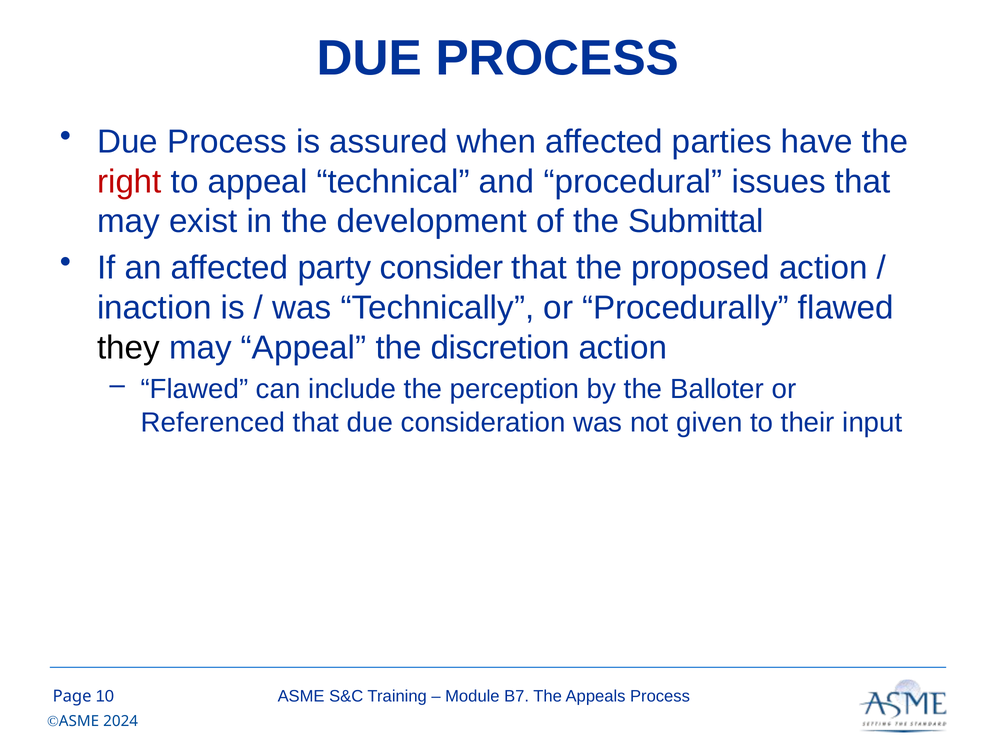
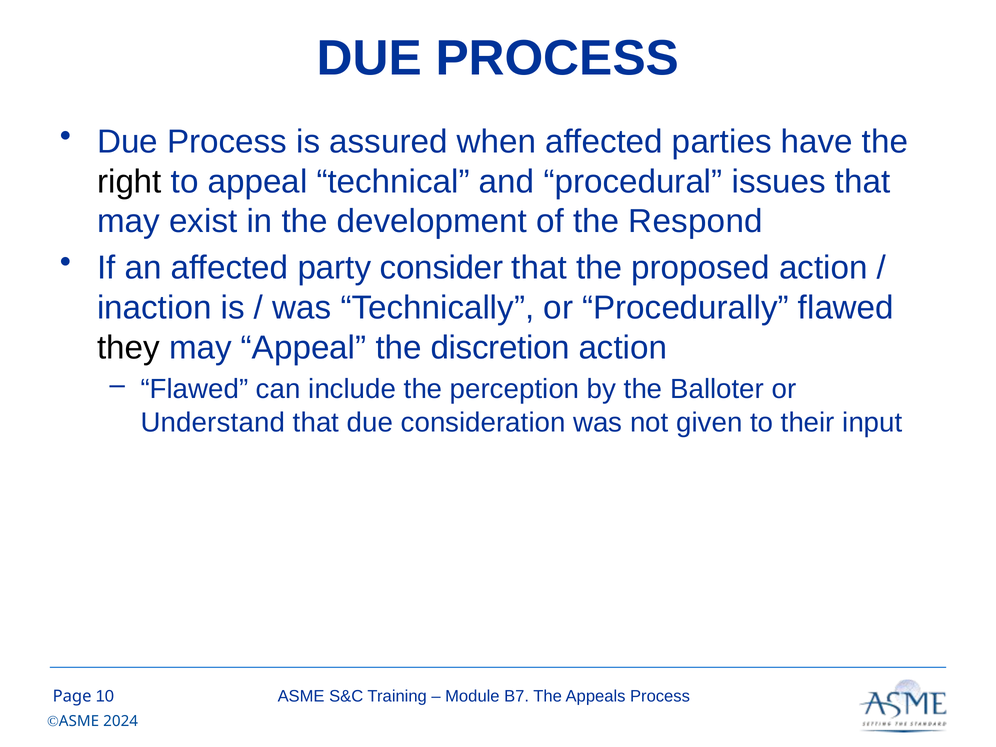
right colour: red -> black
Submittal: Submittal -> Respond
Referenced: Referenced -> Understand
